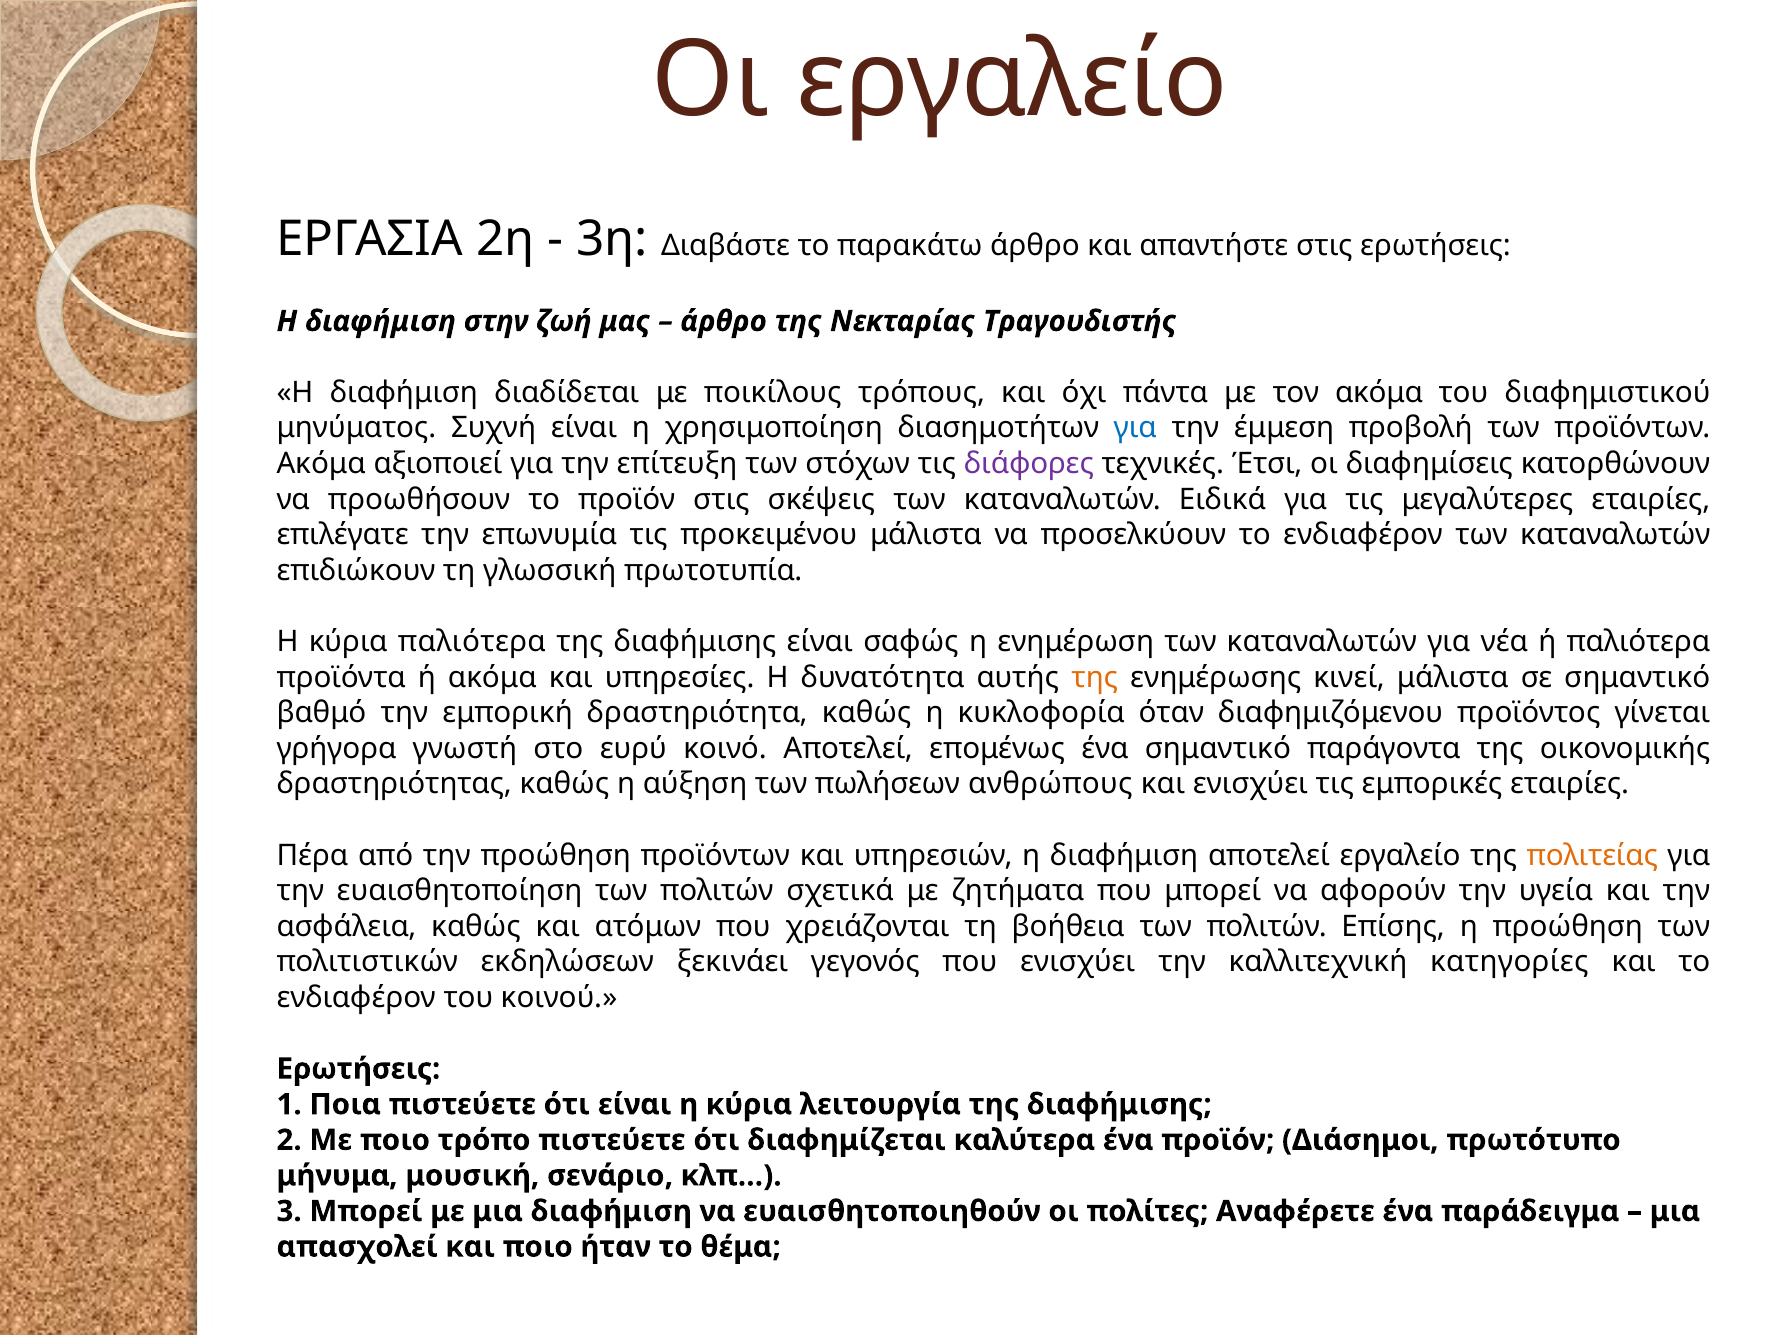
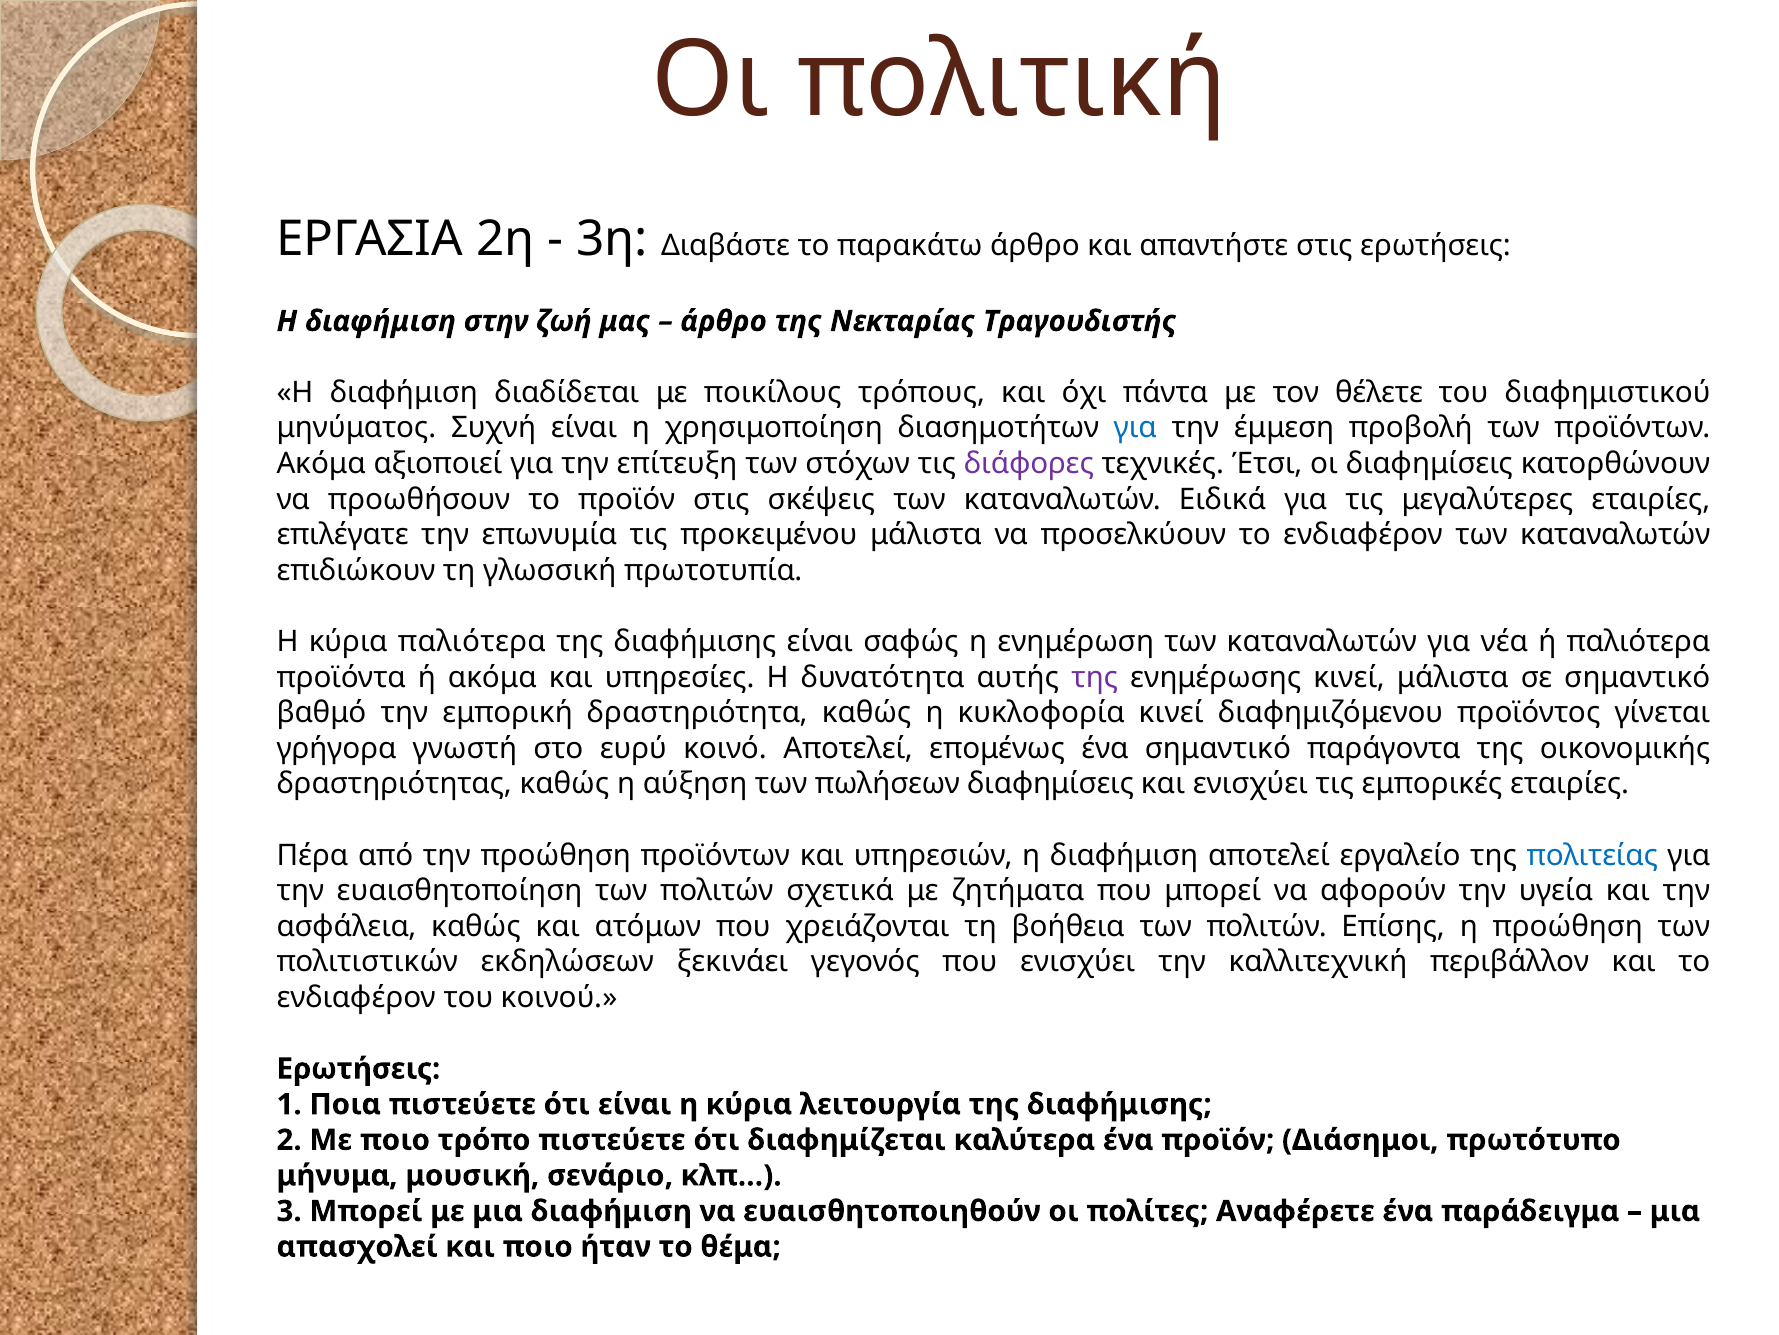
Οι εργαλείο: εργαλείο -> πολιτική
τον ακόμα: ακόμα -> θέλετε
της at (1095, 677) colour: orange -> purple
κυκλοφορία όταν: όταν -> κινεί
πωλήσεων ανθρώπους: ανθρώπους -> διαφημίσεις
πολιτείας colour: orange -> blue
κατηγορίες: κατηγορίες -> περιβάλλον
